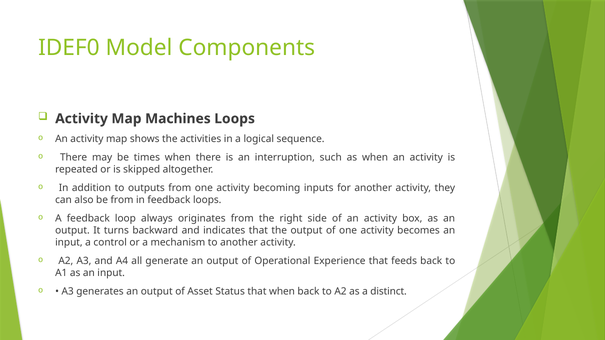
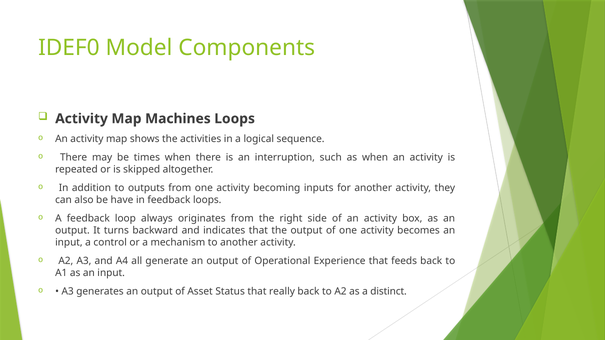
be from: from -> have
that when: when -> really
